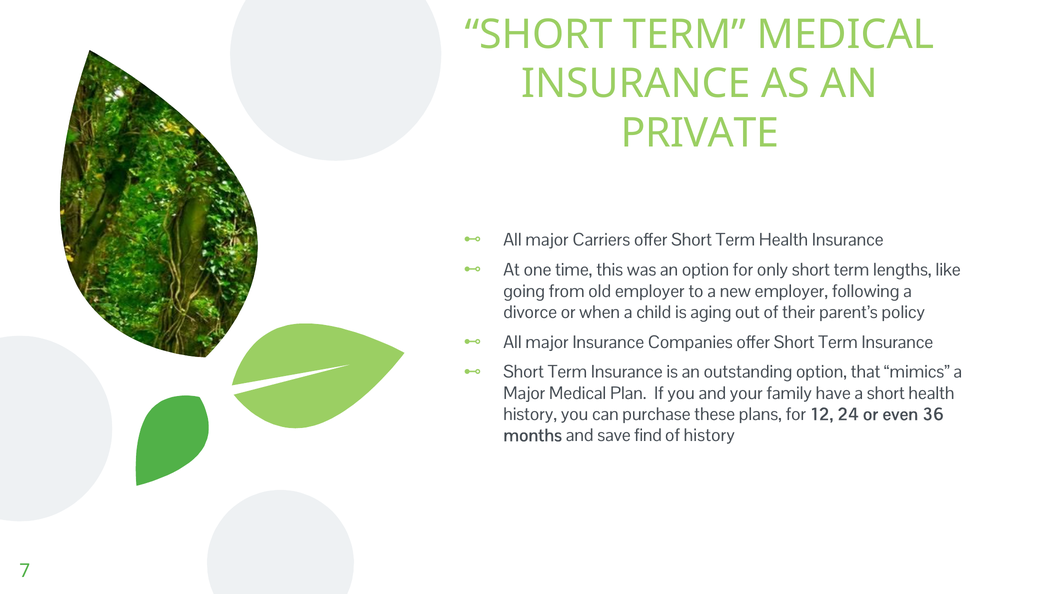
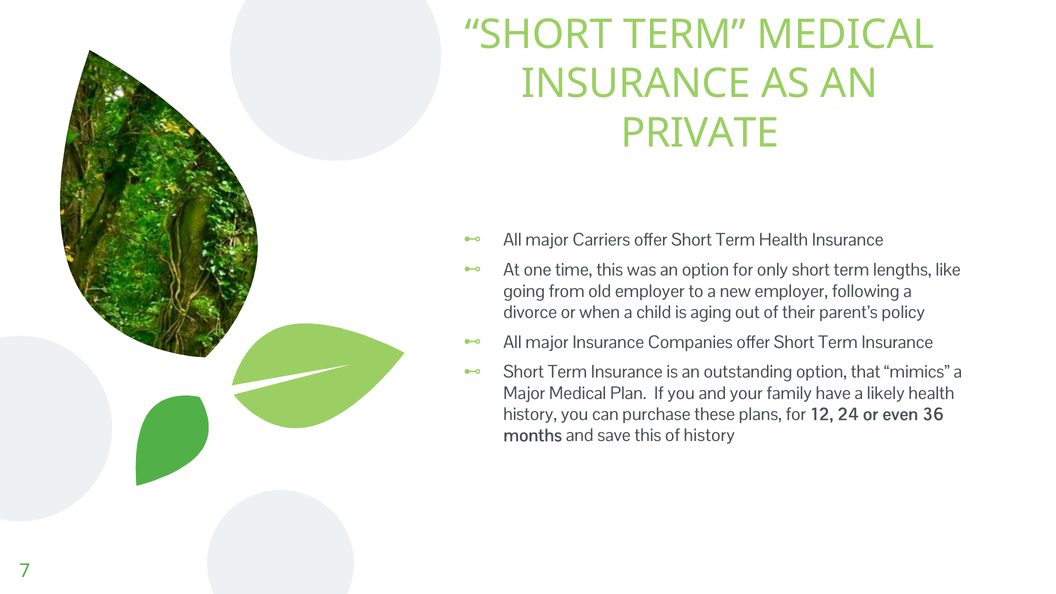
a short: short -> likely
save find: find -> this
